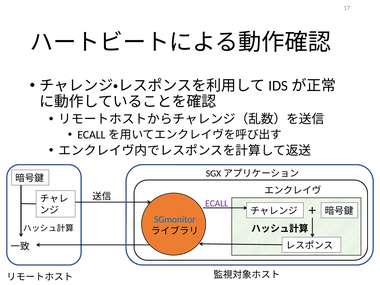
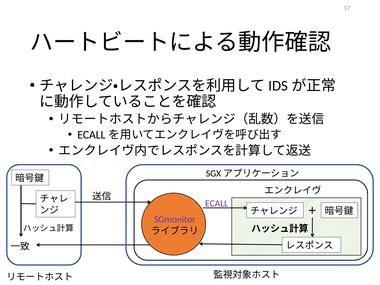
SGmonitor colour: blue -> purple
